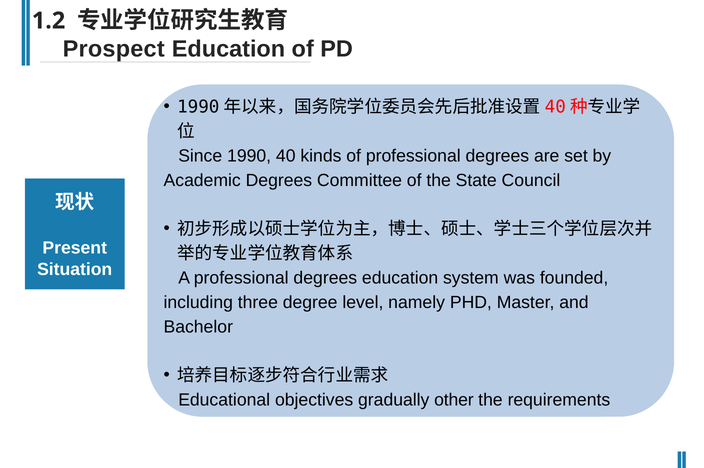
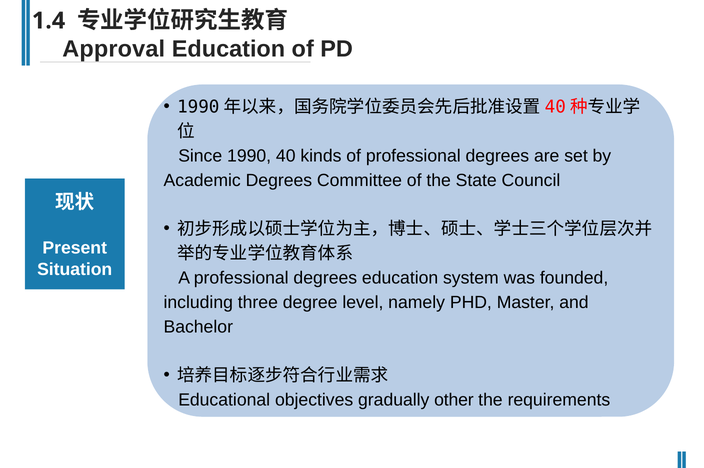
1.2: 1.2 -> 1.4
Prospect: Prospect -> Approval
